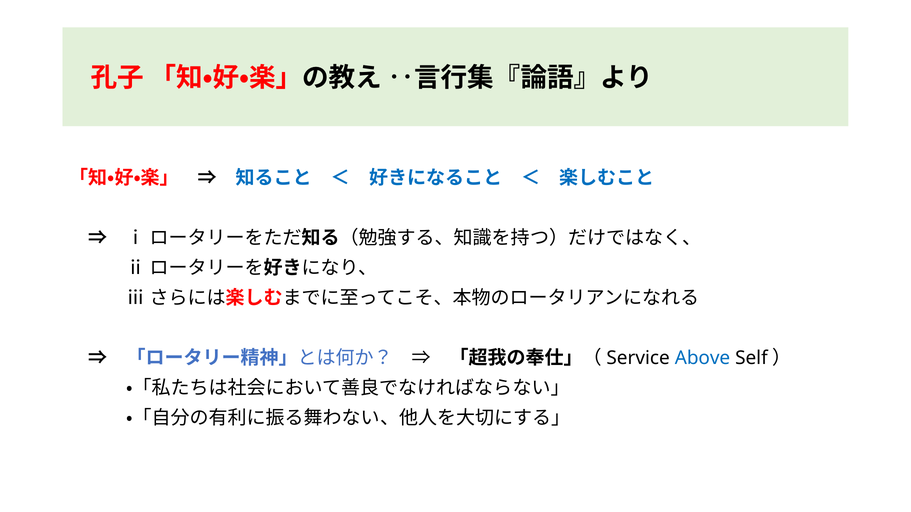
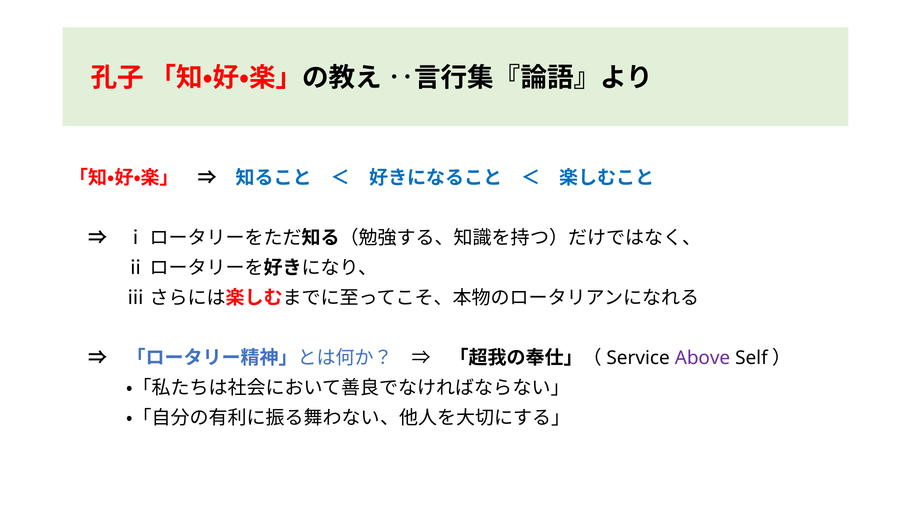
Above colour: blue -> purple
